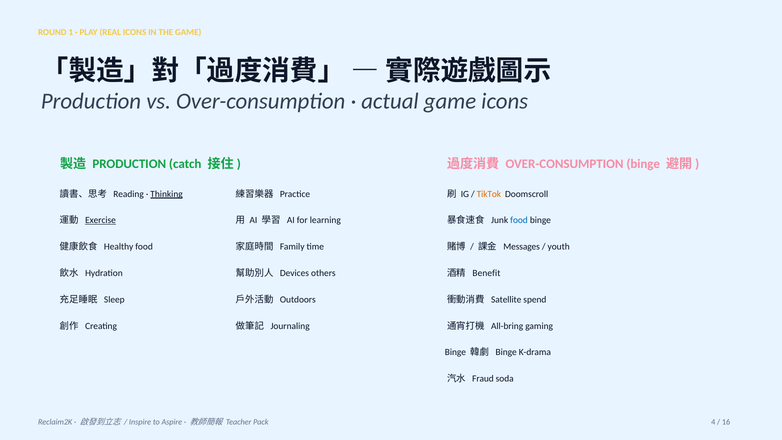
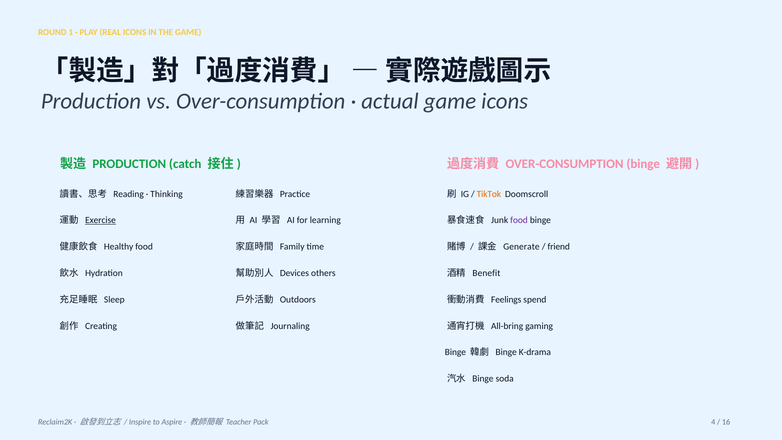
Thinking underline: present -> none
food at (519, 220) colour: blue -> purple
Messages: Messages -> Generate
youth: youth -> friend
Satellite: Satellite -> Feelings
Fraud at (483, 379): Fraud -> Binge
